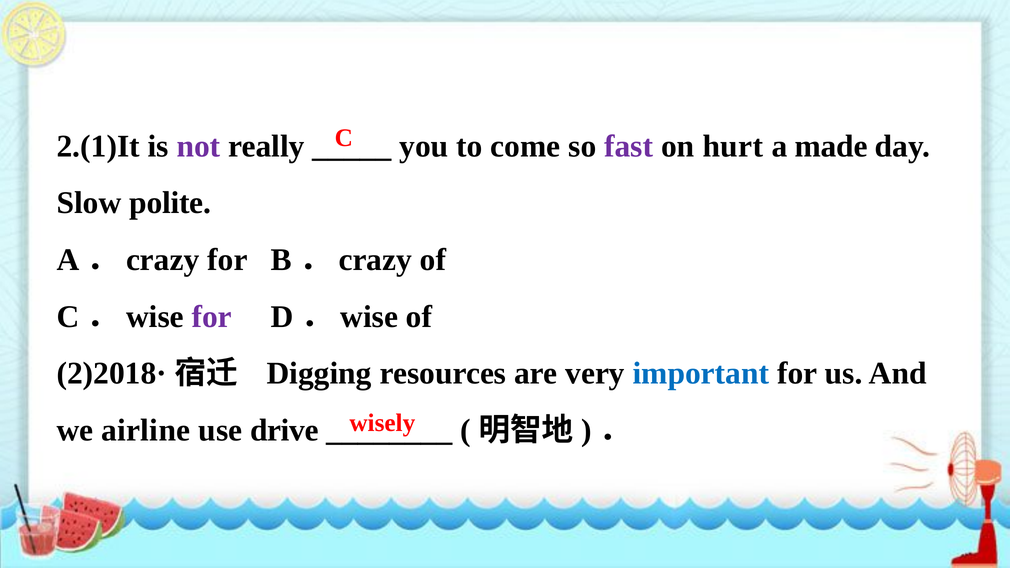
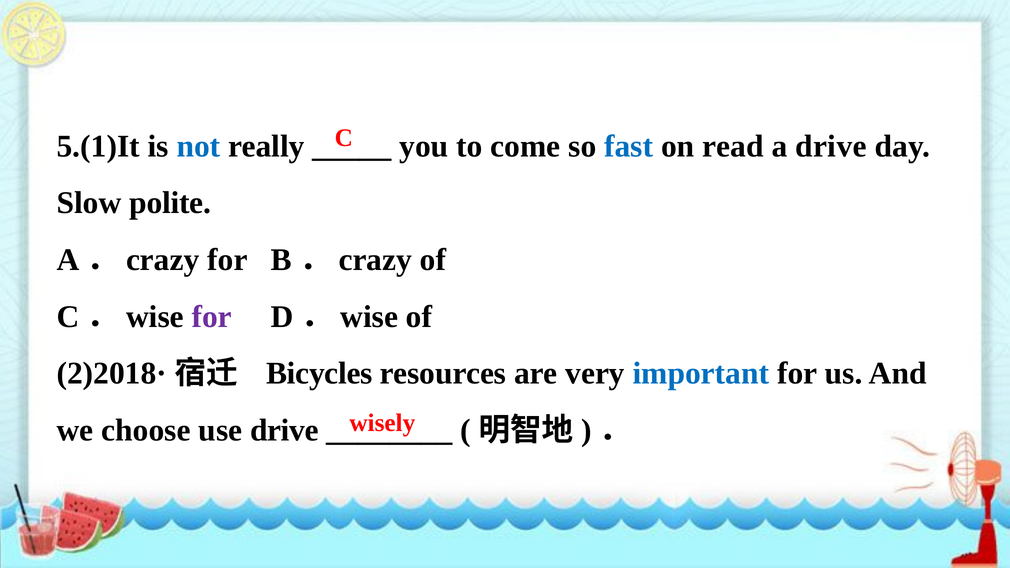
2.(1)It: 2.(1)It -> 5.(1)It
not colour: purple -> blue
fast colour: purple -> blue
hurt: hurt -> read
a made: made -> drive
Digging: Digging -> Bicycles
airline: airline -> choose
